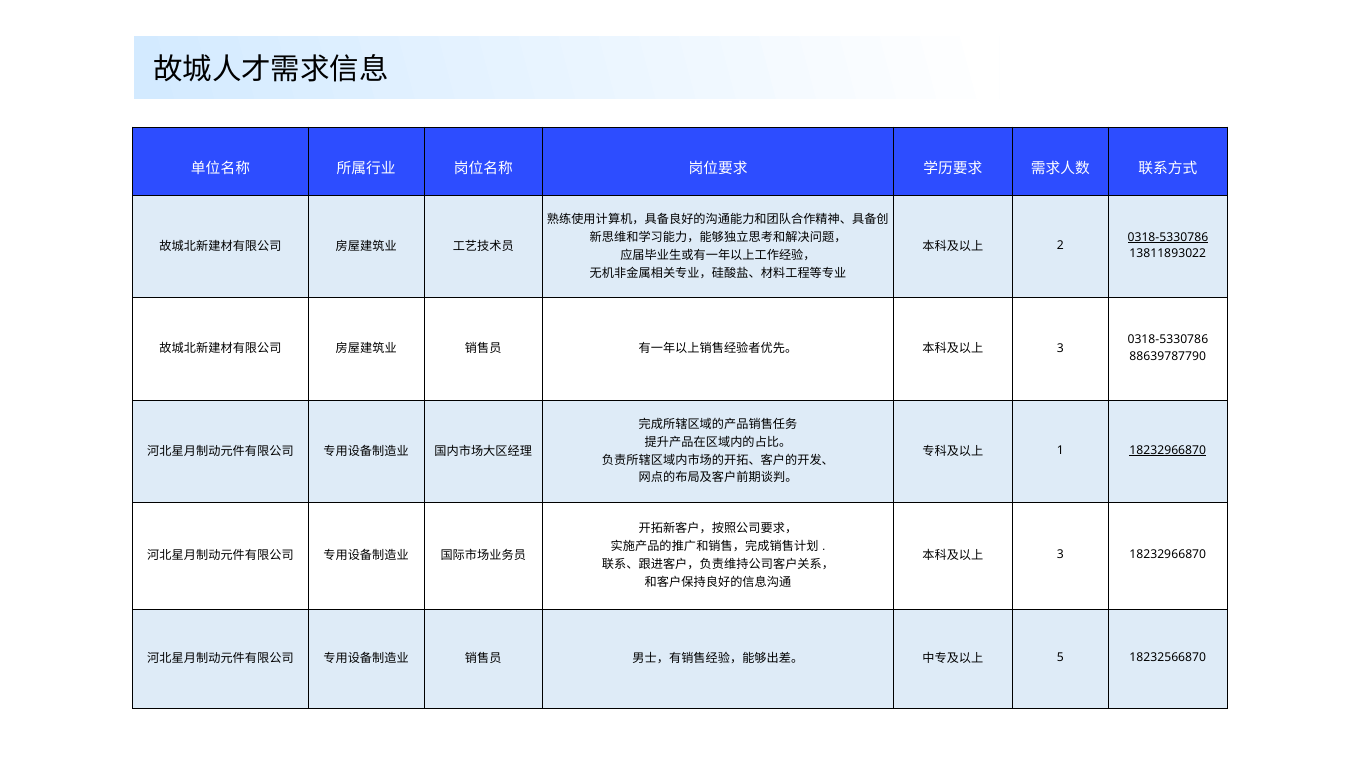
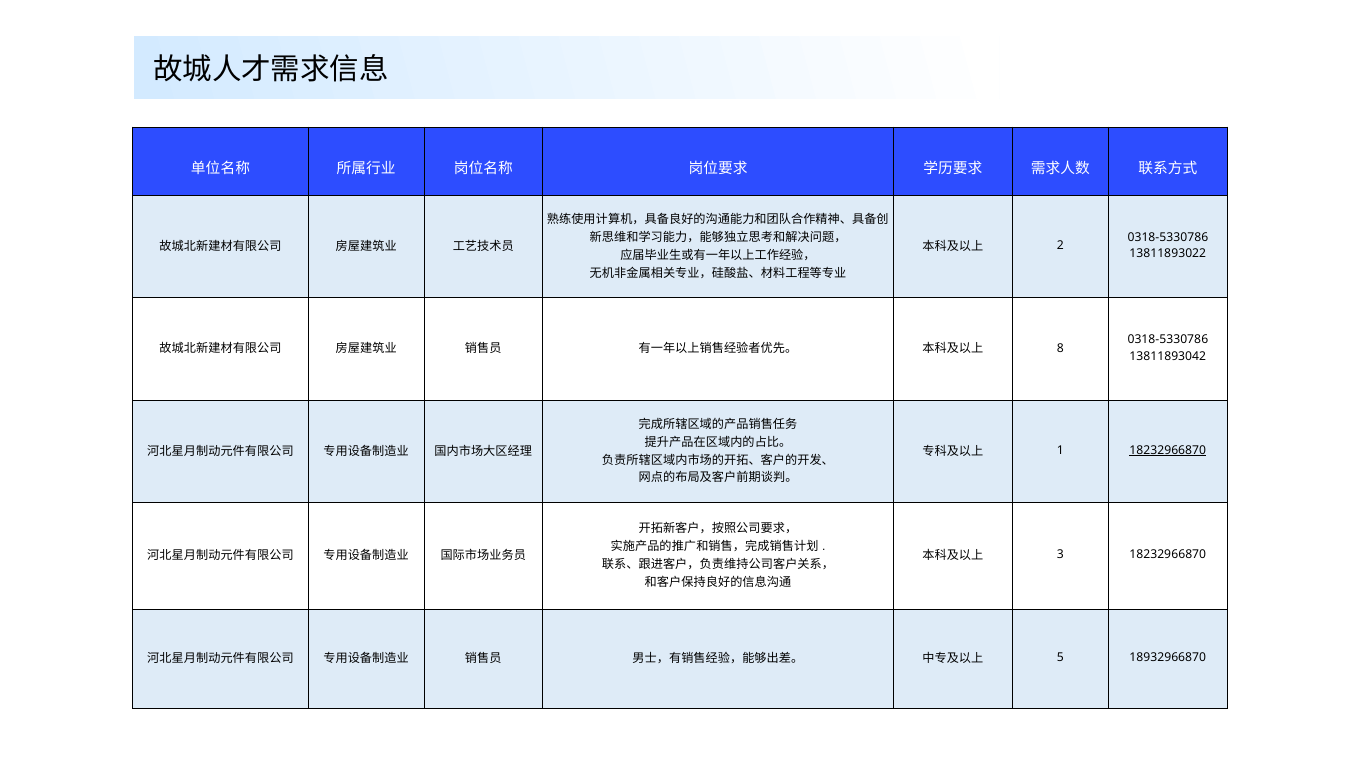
0318-5330786 at (1168, 237) underline: present -> none
3 at (1060, 348): 3 -> 8
88639787790: 88639787790 -> 13811893042
18232566870: 18232566870 -> 18932966870
